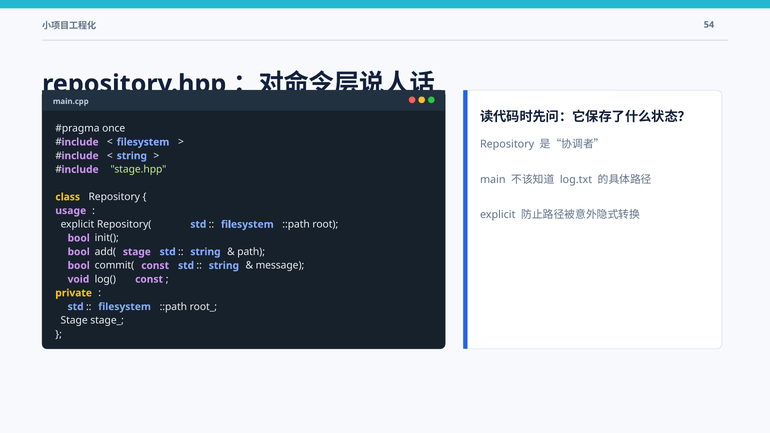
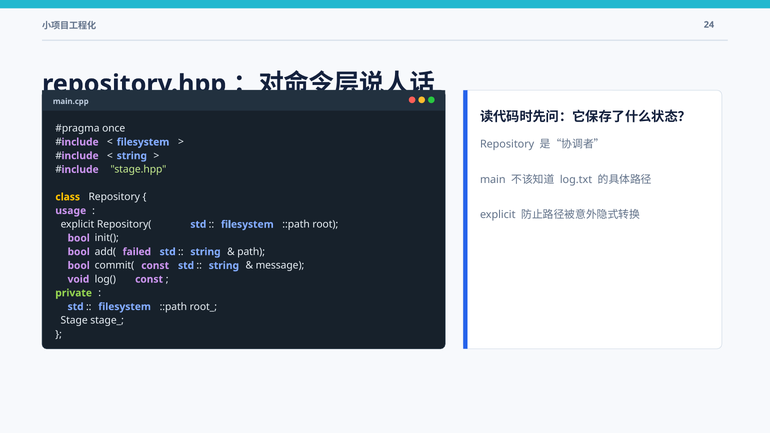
54: 54 -> 24
add( stage: stage -> failed
private colour: yellow -> light green
